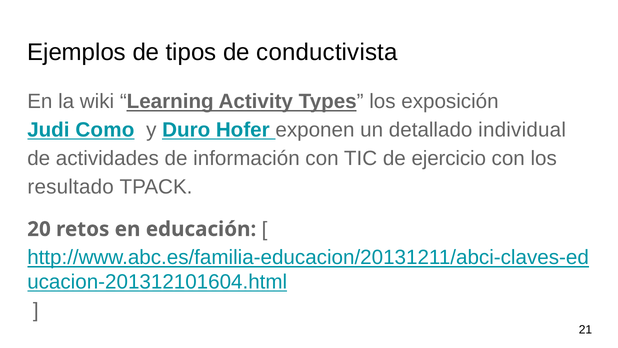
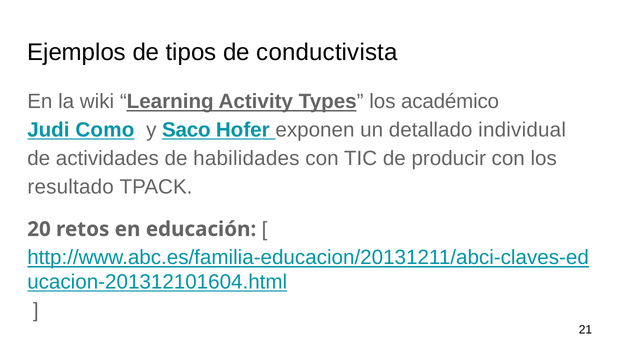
exposición: exposición -> académico
Duro: Duro -> Saco
información: información -> habilidades
ejercicio: ejercicio -> producir
